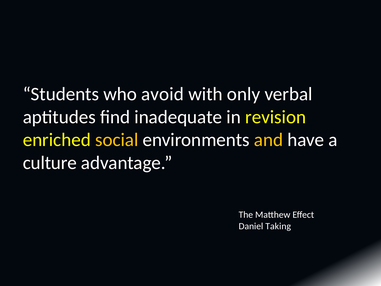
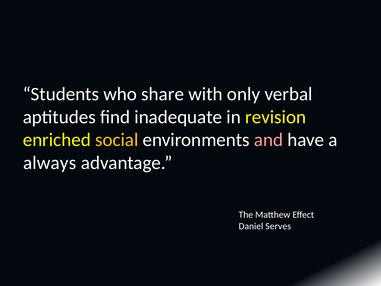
avoid: avoid -> share
and colour: yellow -> pink
culture: culture -> always
Taking: Taking -> Serves
